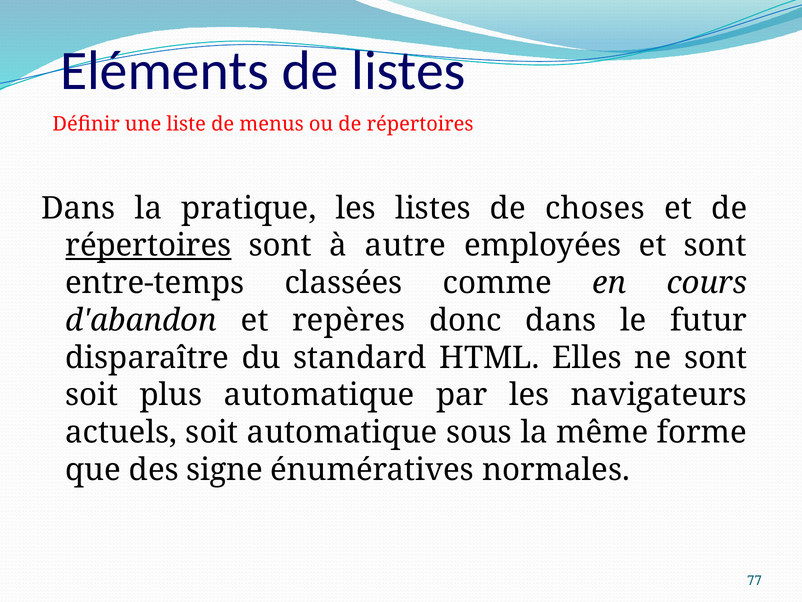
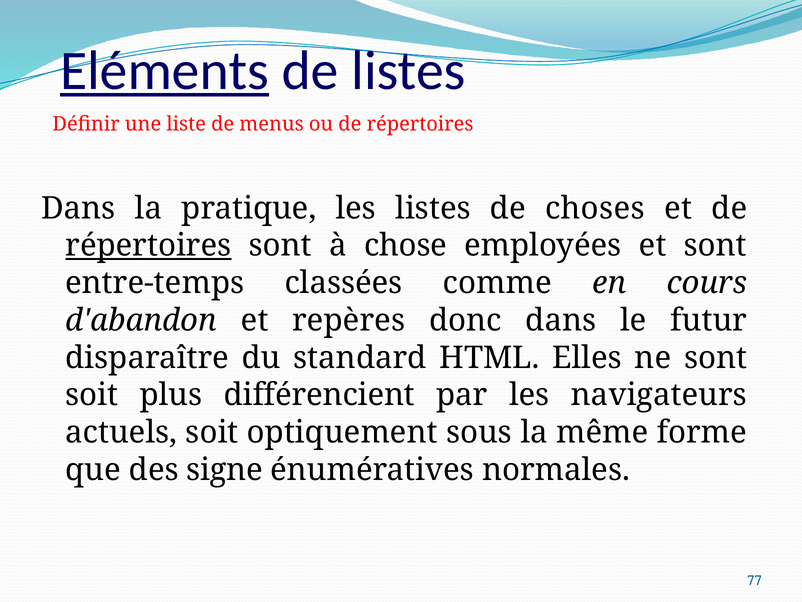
Eléments underline: none -> present
autre: autre -> chose
plus automatique: automatique -> différencient
soit automatique: automatique -> optiquement
